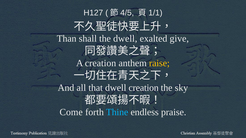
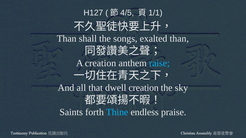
the dwell: dwell -> songs
exalted give: give -> than
raise colour: yellow -> light blue
Come: Come -> Saints
